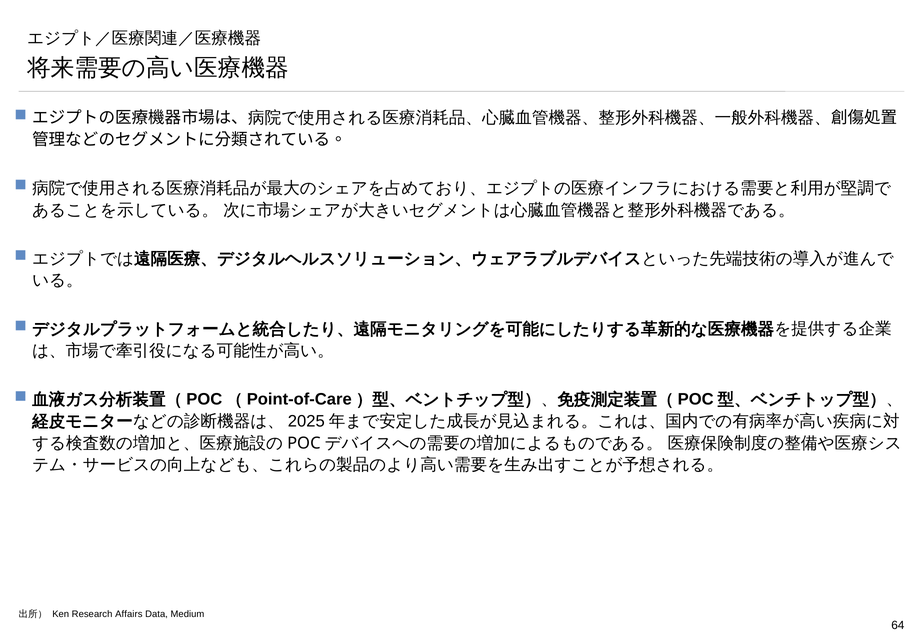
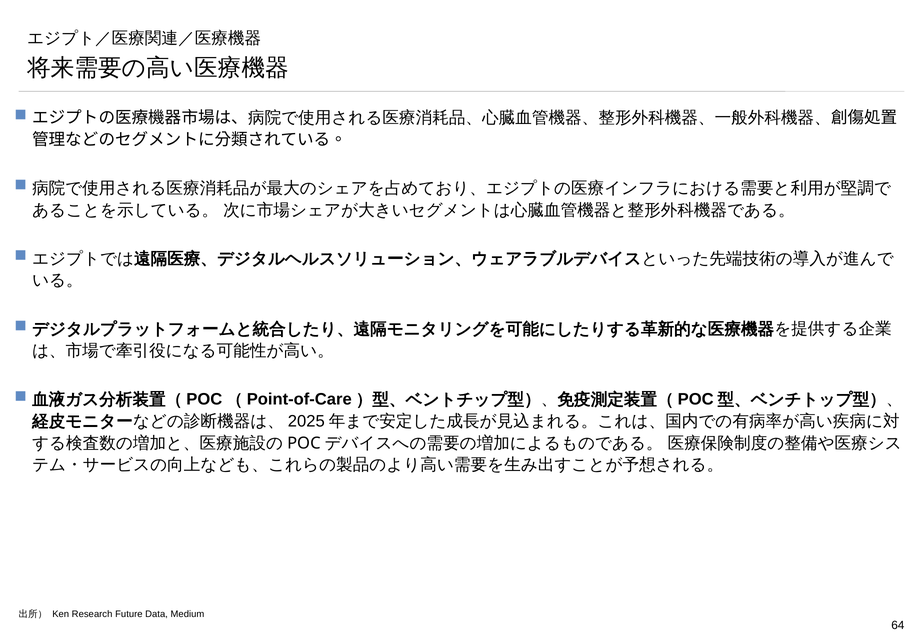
Affairs: Affairs -> Future
